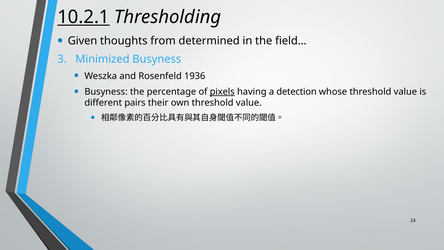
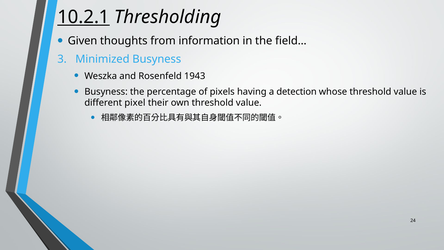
determined: determined -> information
1936: 1936 -> 1943
pixels underline: present -> none
pairs: pairs -> pixel
